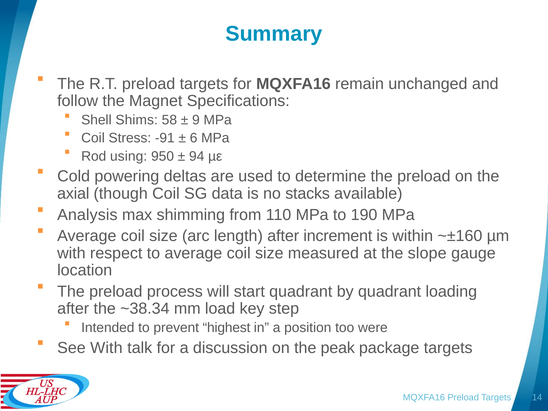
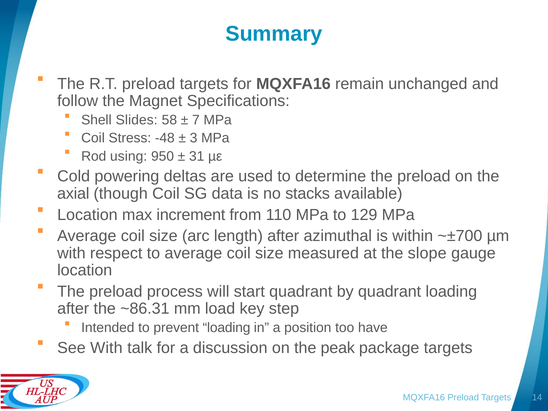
Shims: Shims -> Slides
9: 9 -> 7
-91: -91 -> -48
6: 6 -> 3
94: 94 -> 31
Analysis at (87, 215): Analysis -> Location
shimming: shimming -> increment
190: 190 -> 129
increment: increment -> azimuthal
~±160: ~±160 -> ~±700
~38.34: ~38.34 -> ~86.31
prevent highest: highest -> loading
were: were -> have
